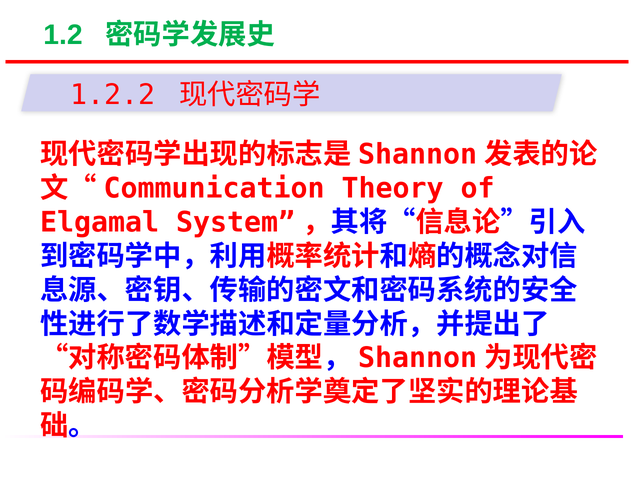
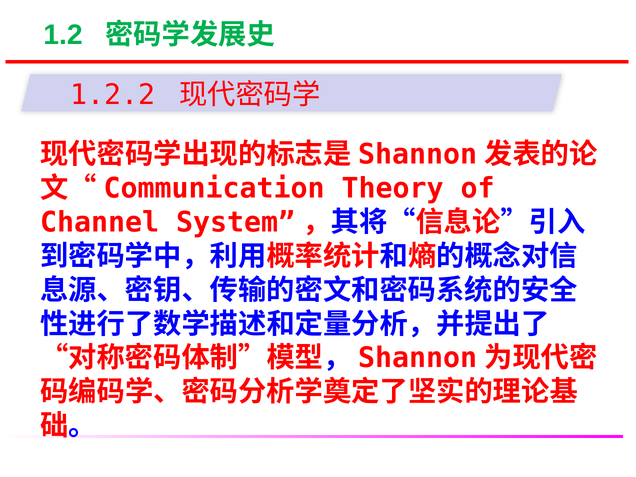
Elgamal: Elgamal -> Channel
